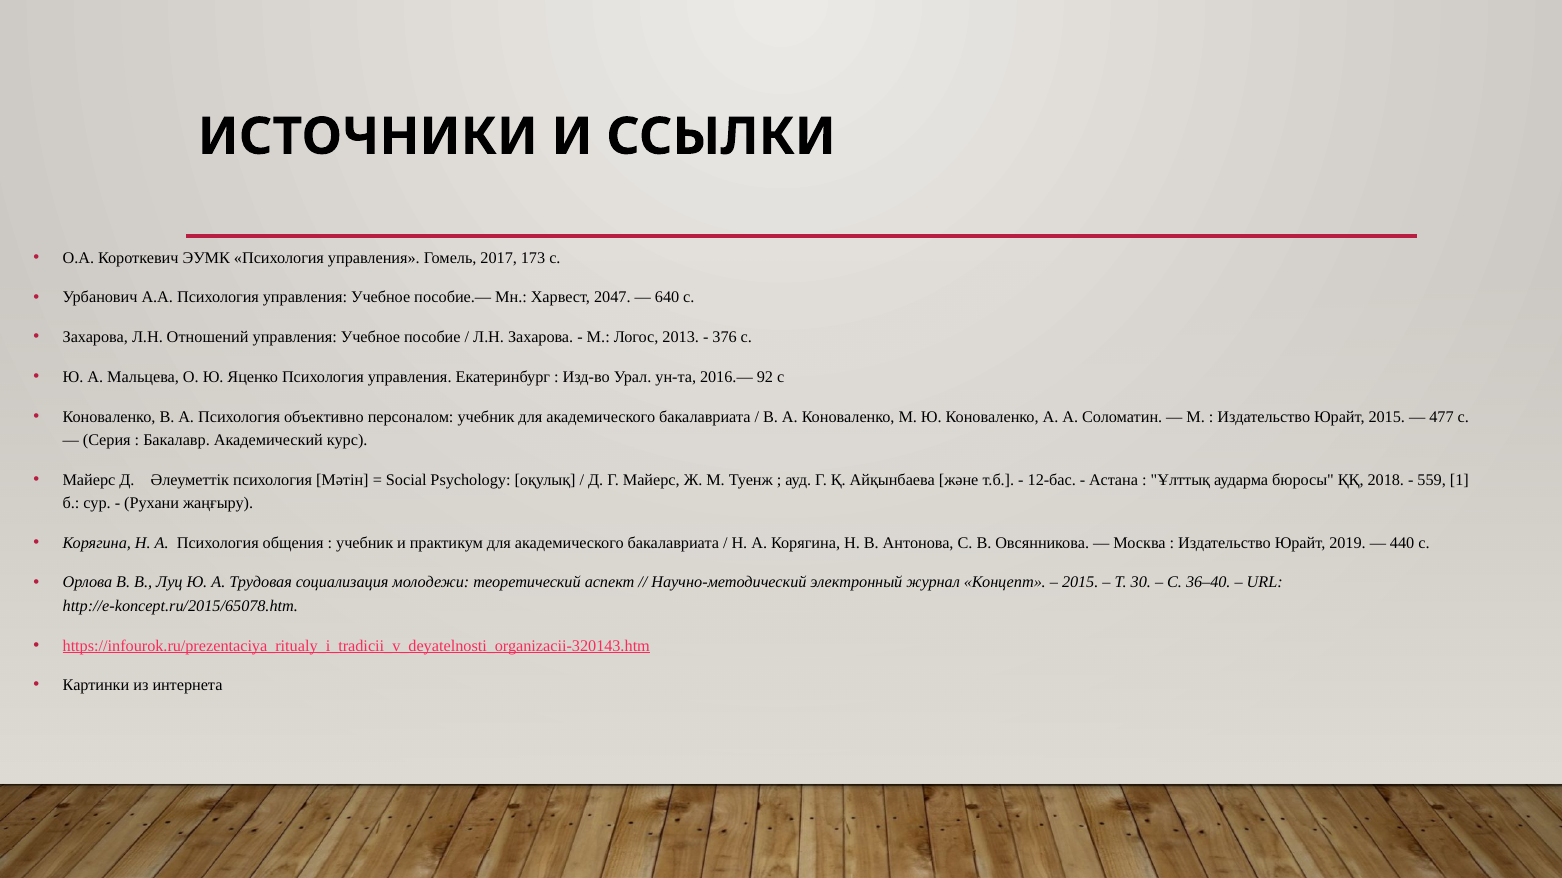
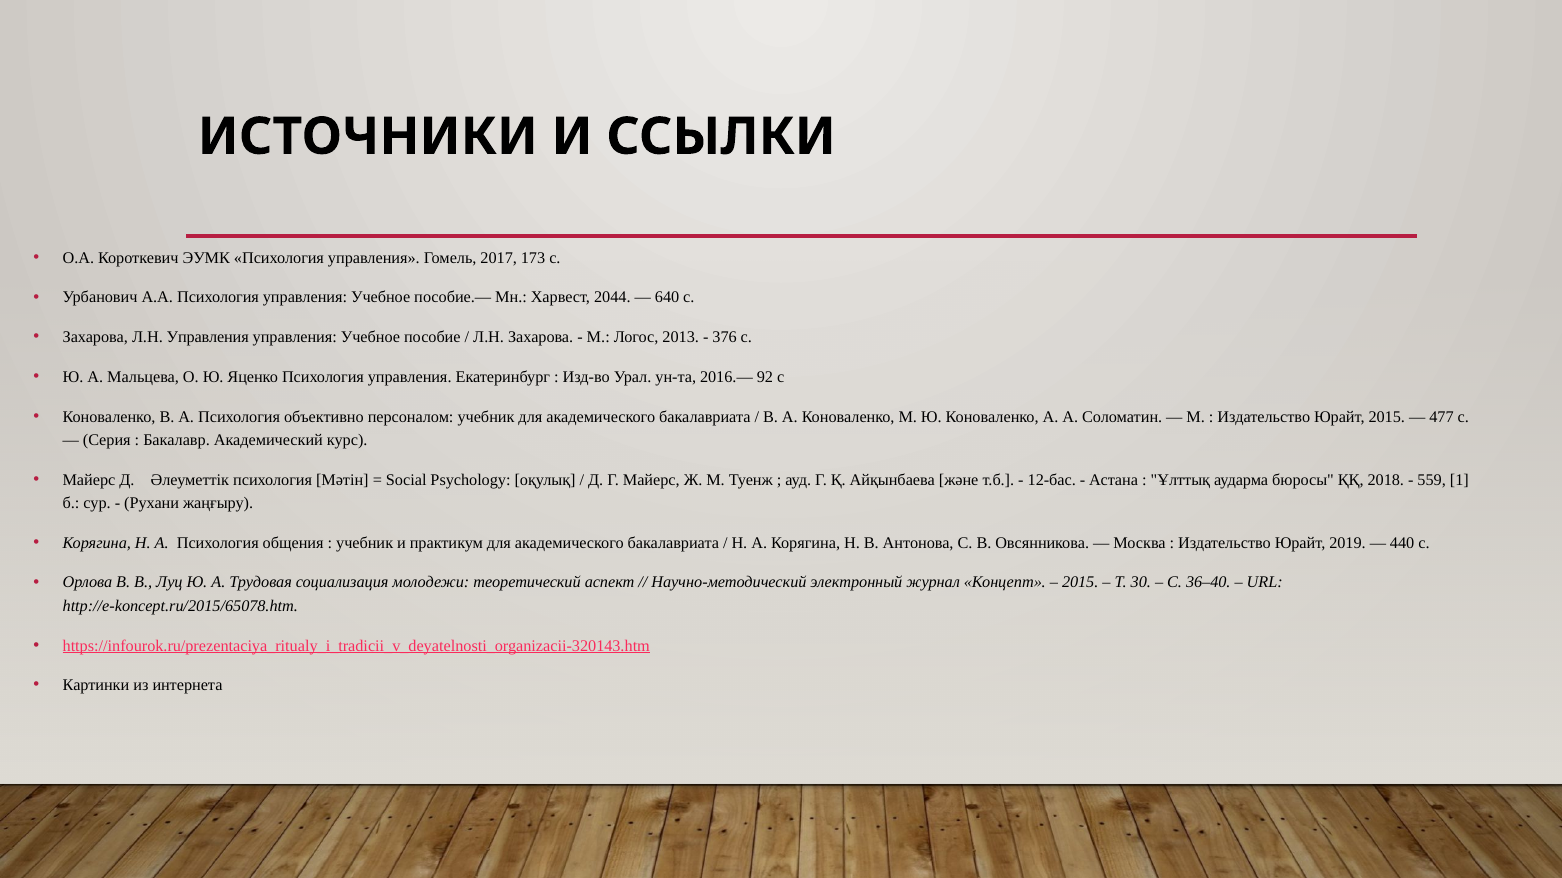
2047: 2047 -> 2044
Л.Н Отношений: Отношений -> Управления
